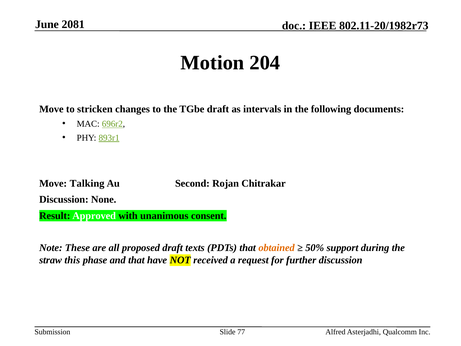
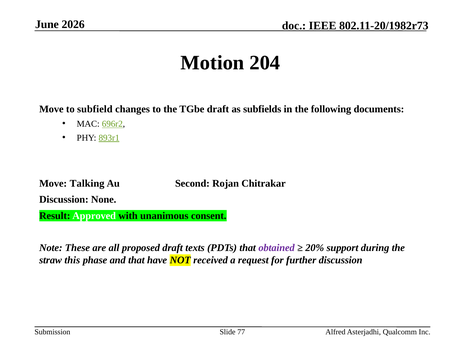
2081: 2081 -> 2026
stricken: stricken -> subfield
intervals: intervals -> subfields
obtained colour: orange -> purple
50%: 50% -> 20%
